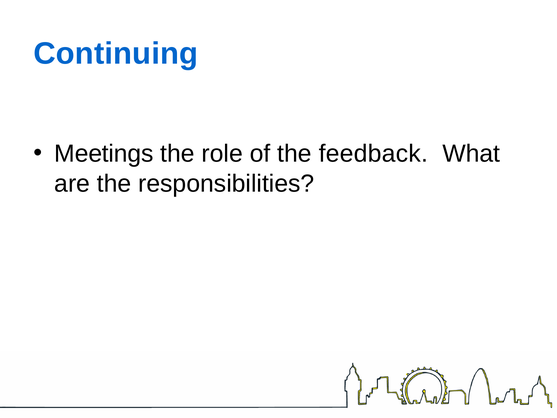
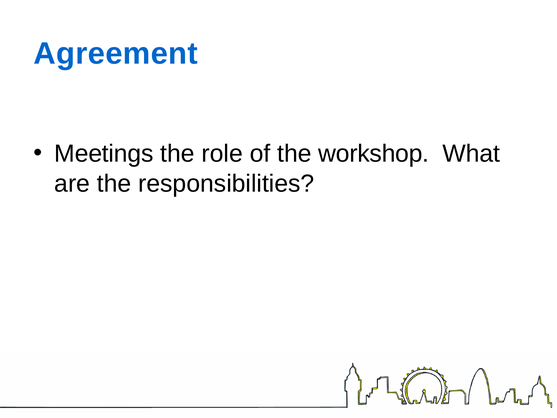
Continuing: Continuing -> Agreement
feedback: feedback -> workshop
